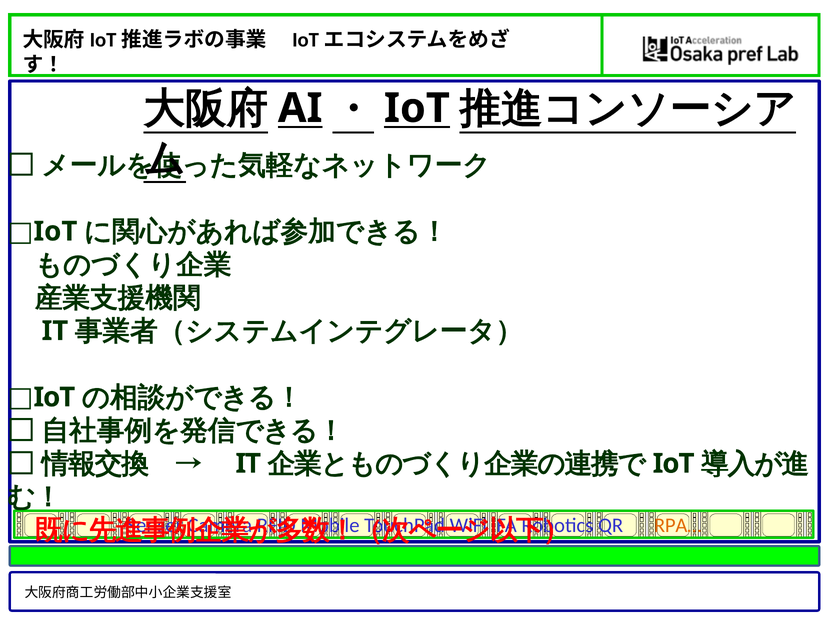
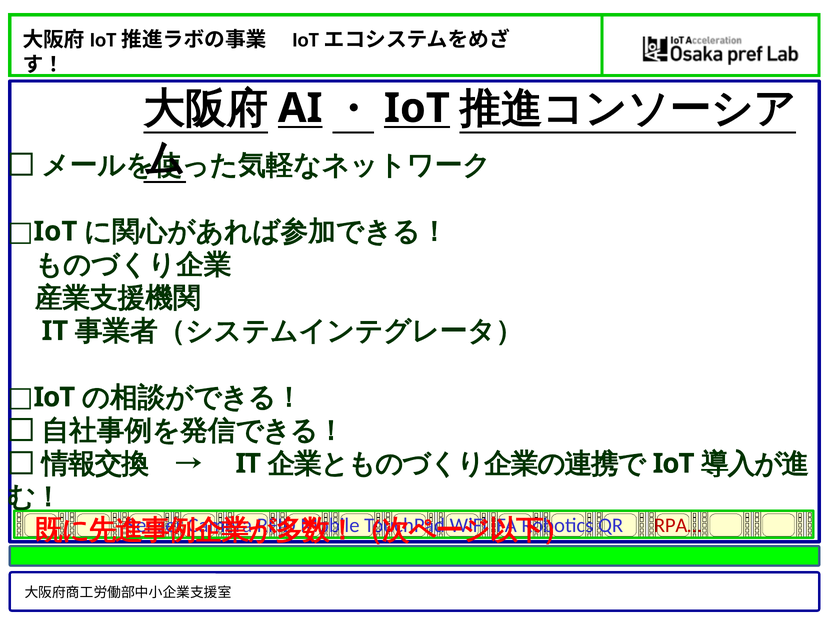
RPA… colour: orange -> red
